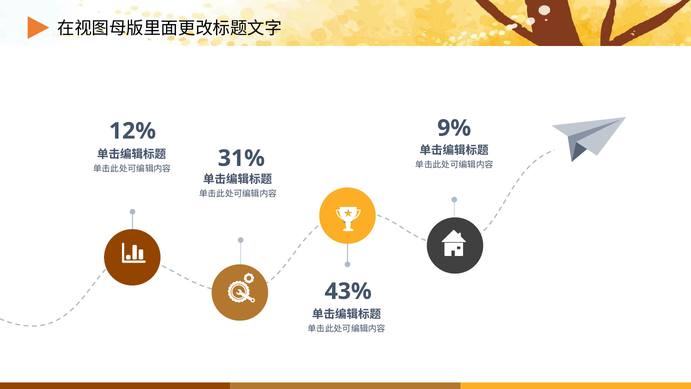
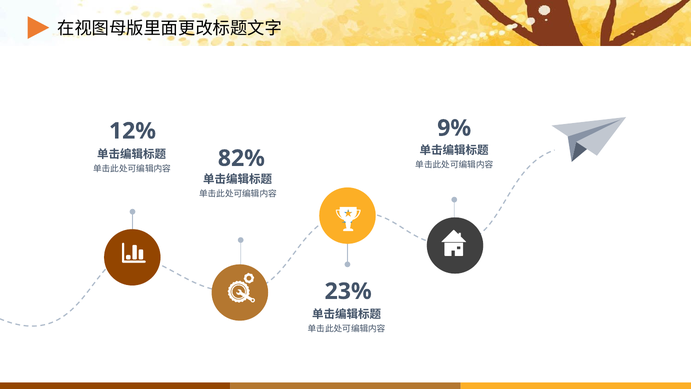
31%: 31% -> 82%
43%: 43% -> 23%
